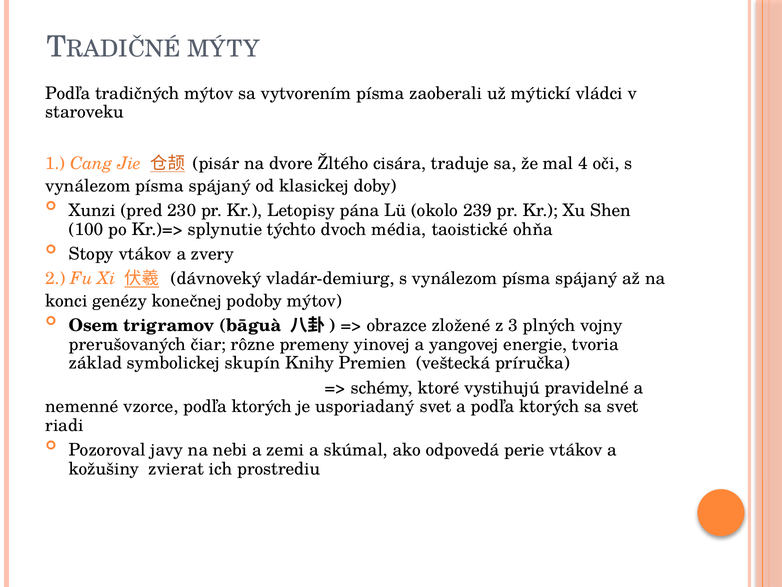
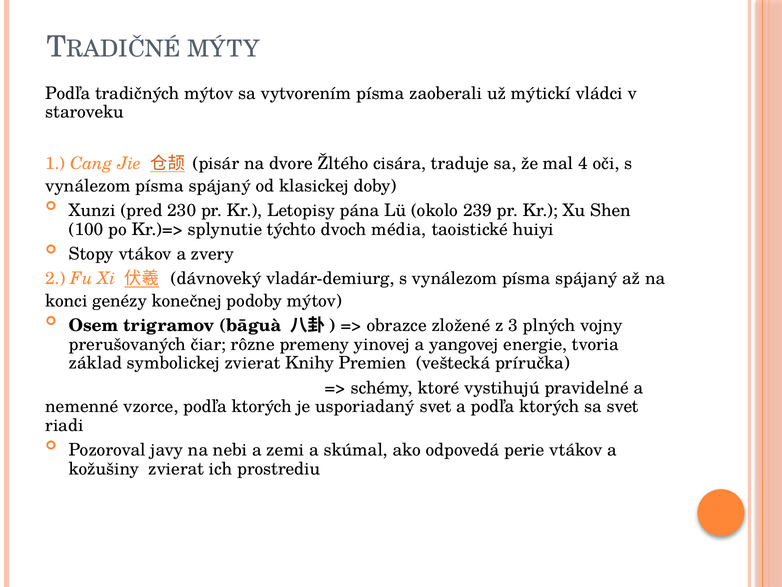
ohňa: ohňa -> huiyi
symbolickej skupín: skupín -> zvierat
